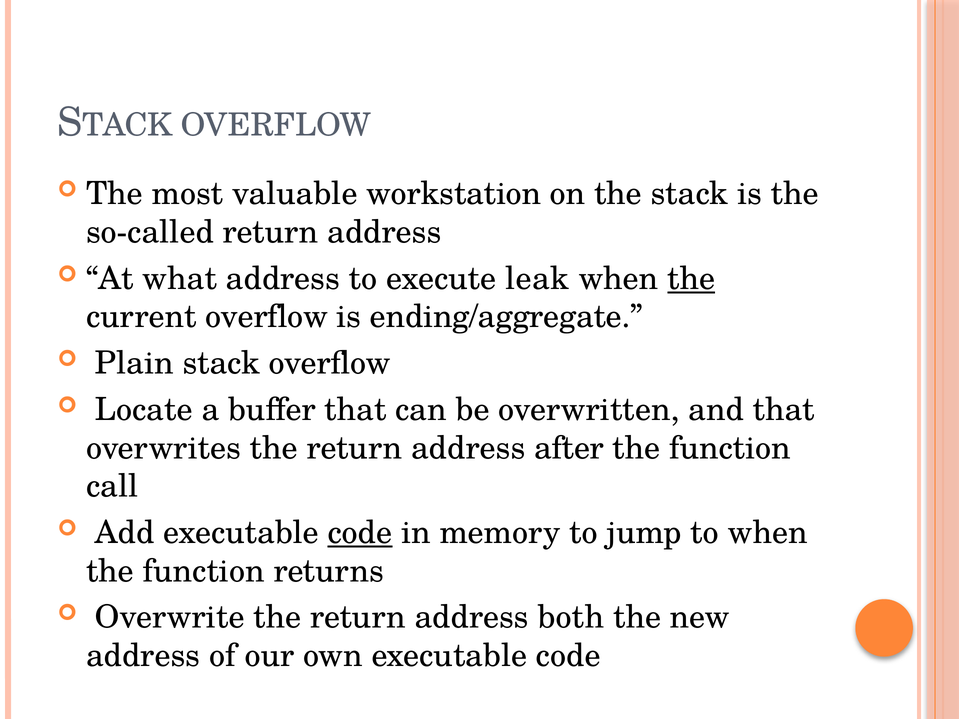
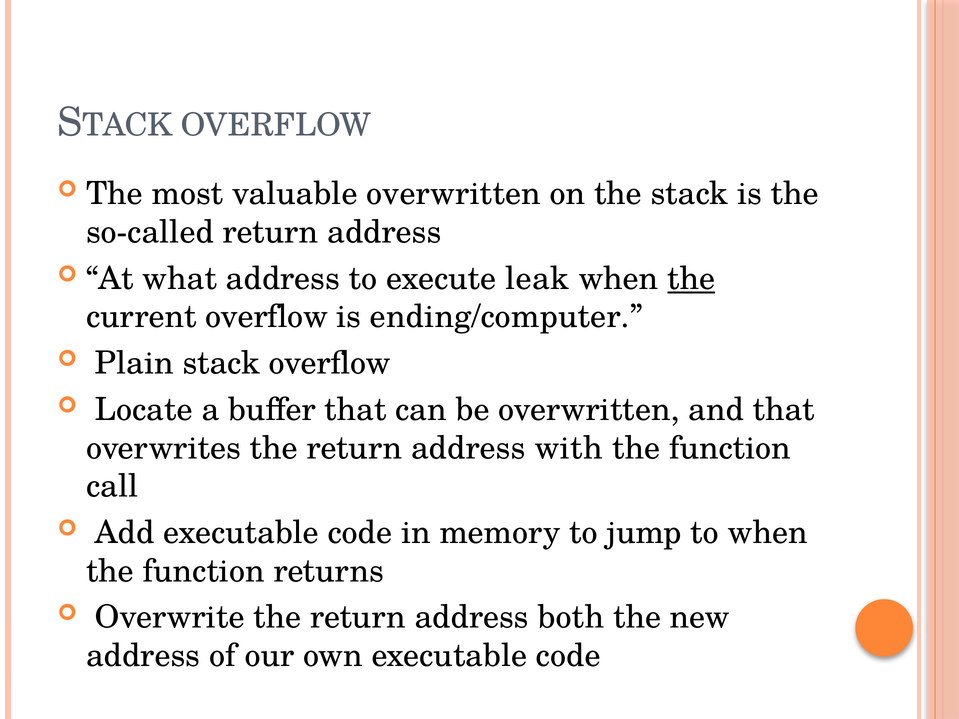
valuable workstation: workstation -> overwritten
ending/aggregate: ending/aggregate -> ending/computer
after: after -> with
code at (360, 533) underline: present -> none
